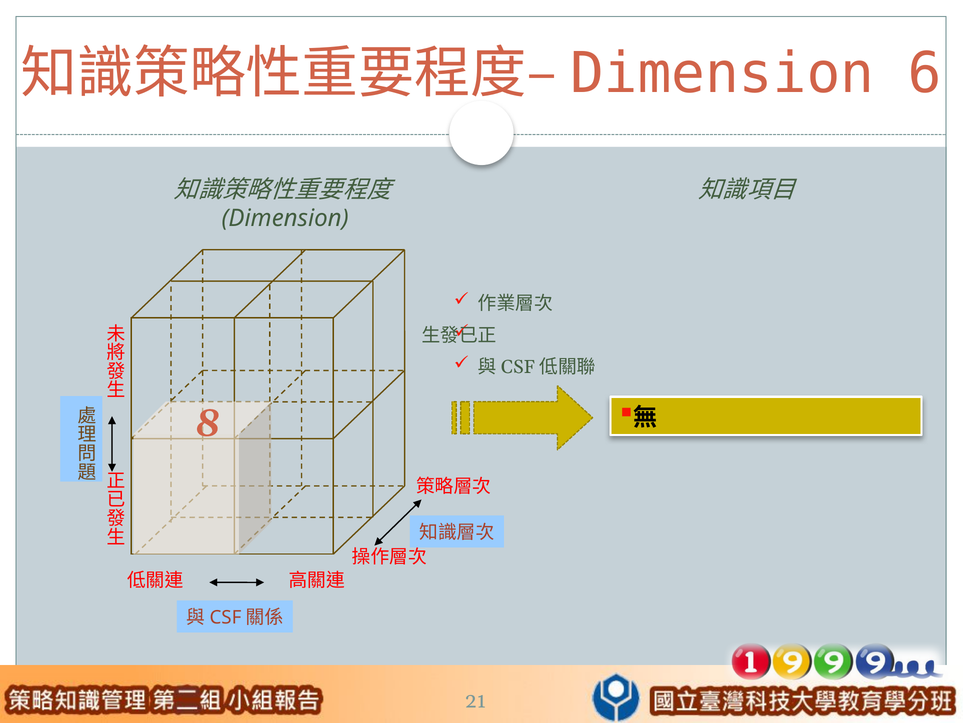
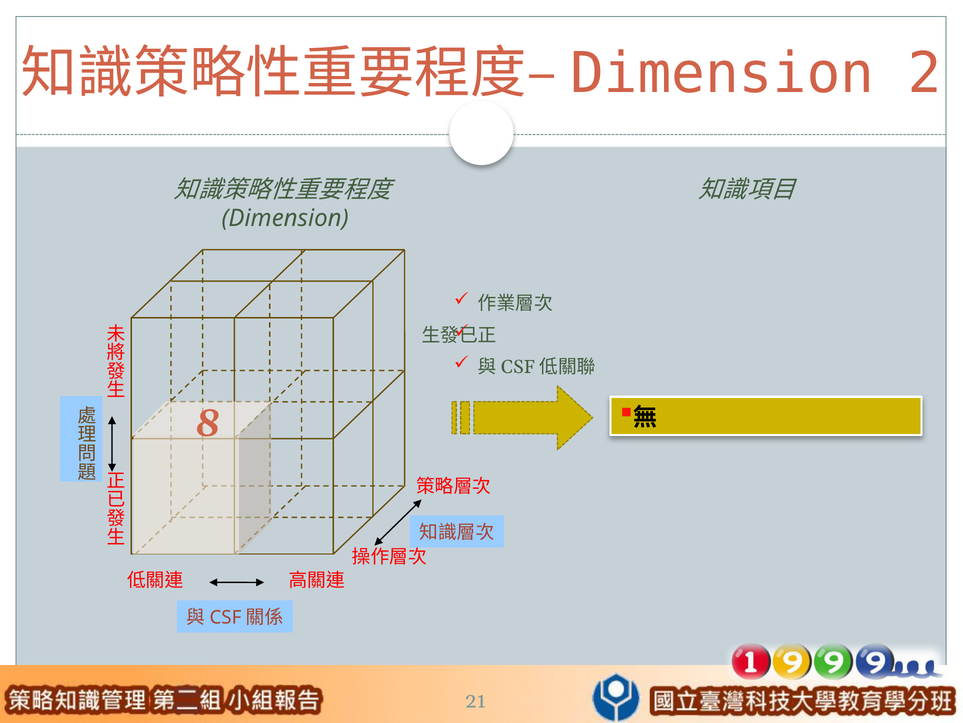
6: 6 -> 2
